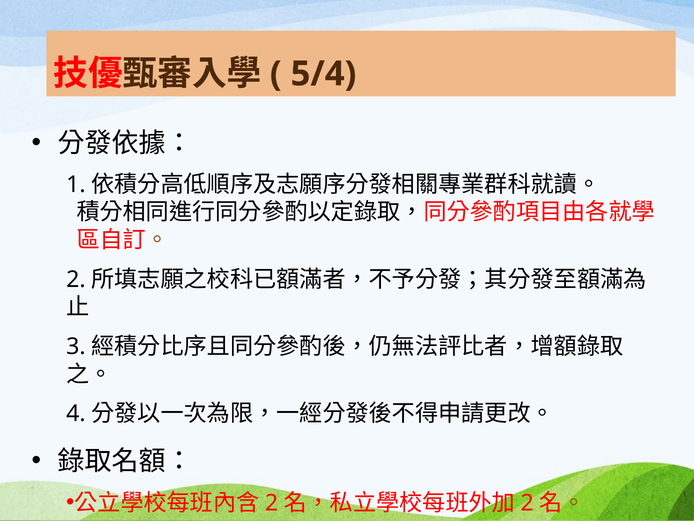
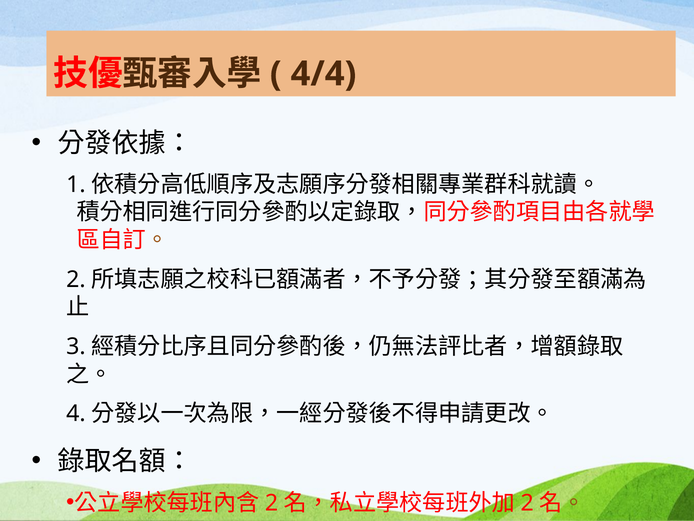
5/4: 5/4 -> 4/4
